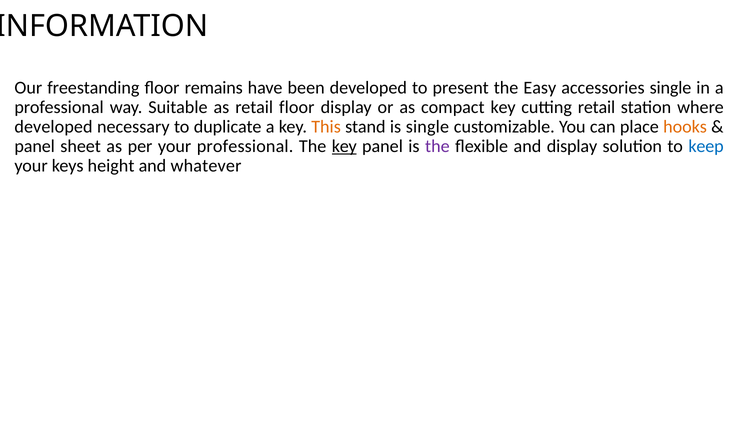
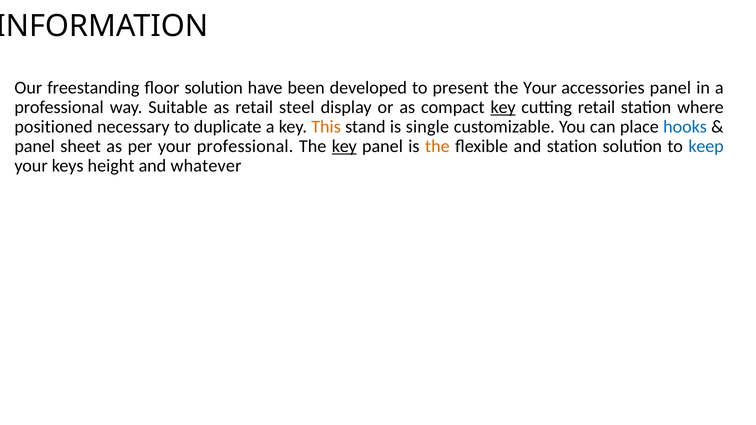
floor remains: remains -> solution
the Easy: Easy -> Your
accessories single: single -> panel
retail floor: floor -> steel
key at (503, 107) underline: none -> present
developed at (54, 127): developed -> positioned
hooks colour: orange -> blue
the at (437, 146) colour: purple -> orange
and display: display -> station
